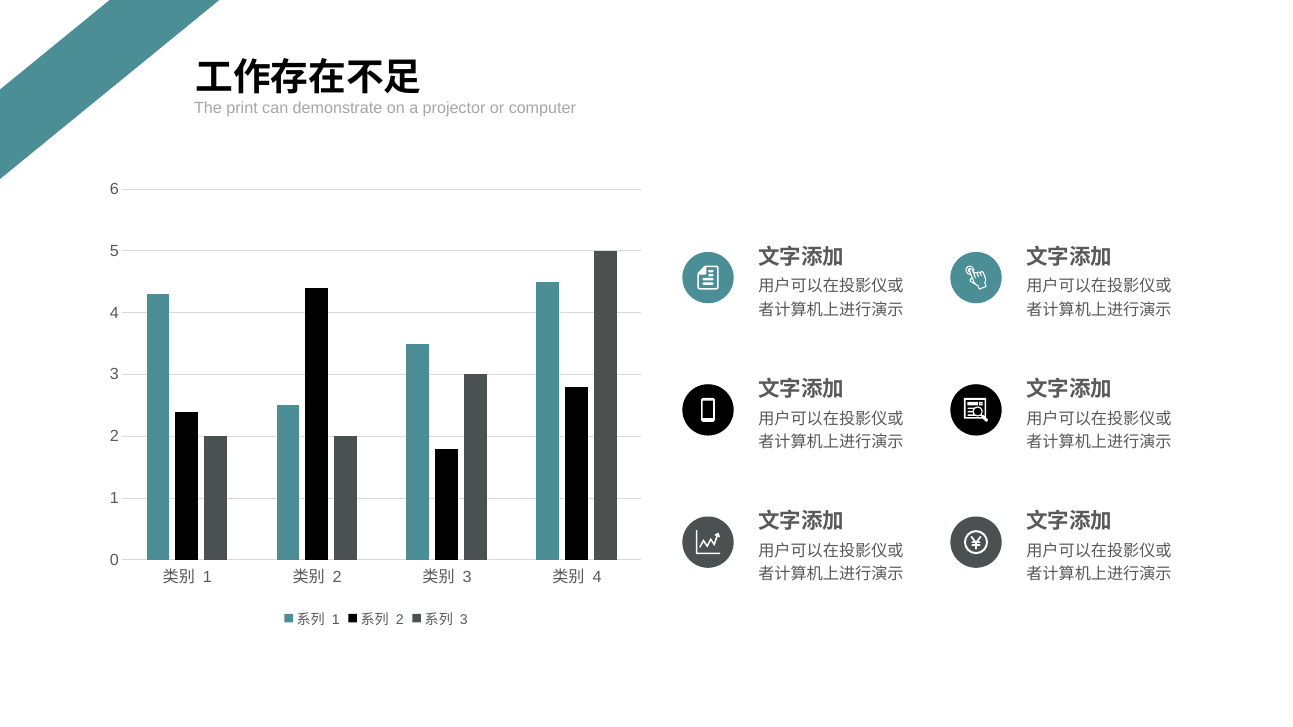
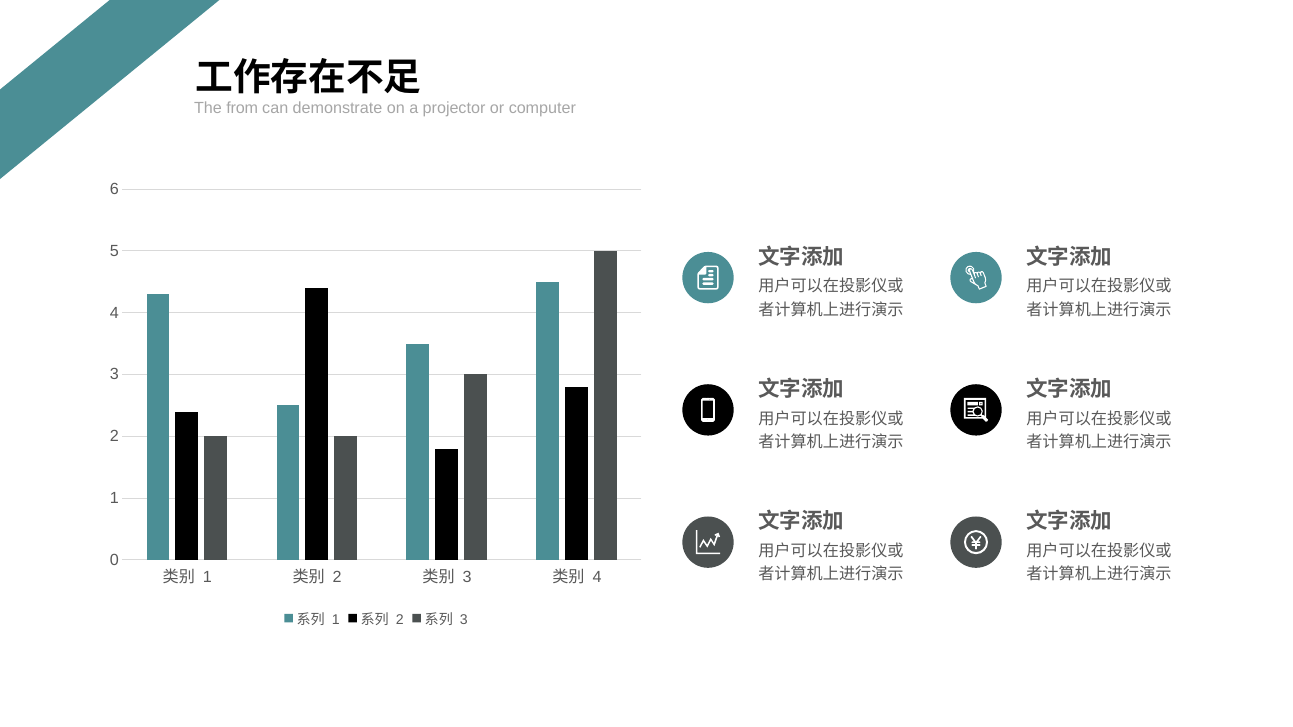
print: print -> from
